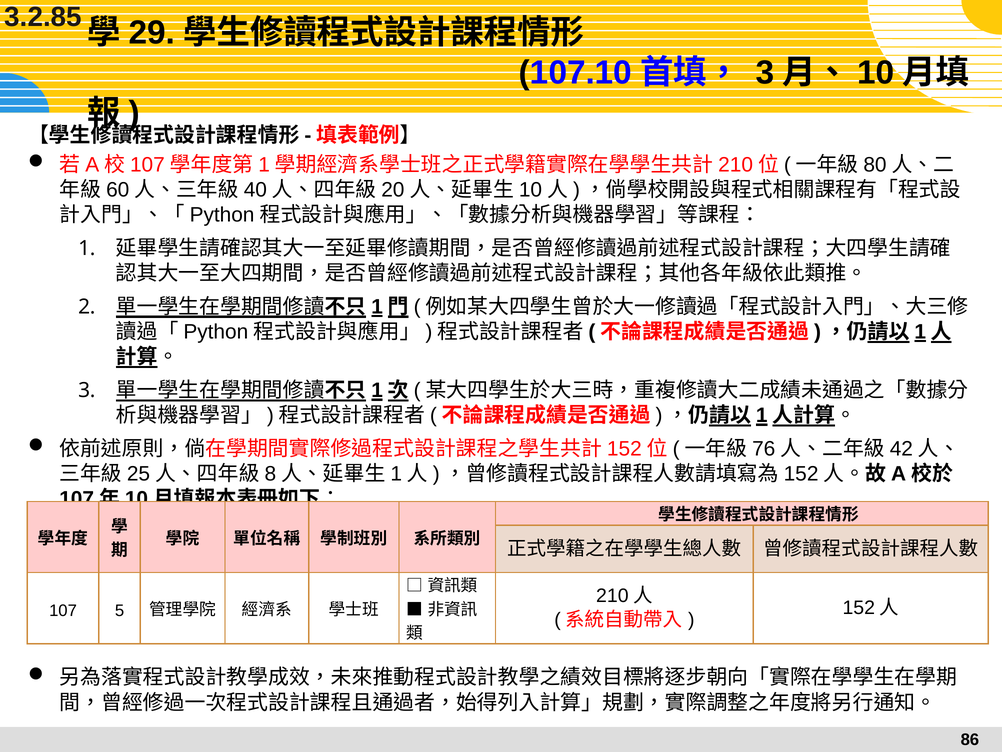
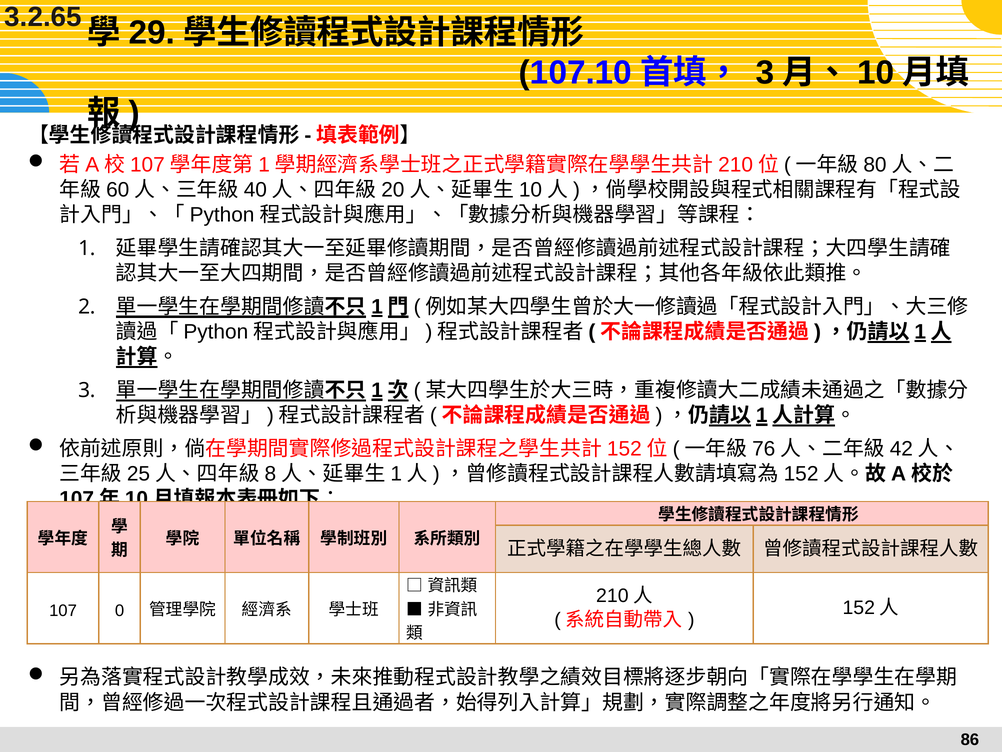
3.2.85: 3.2.85 -> 3.2.65
5: 5 -> 0
